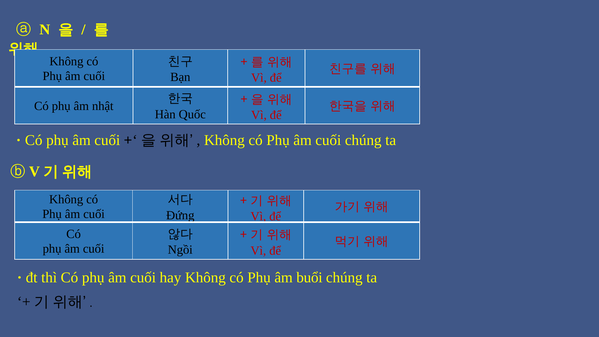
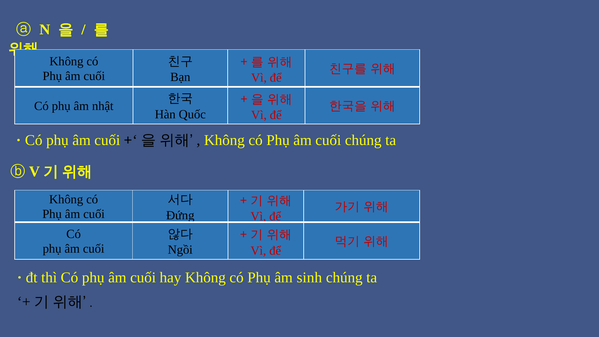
buổi: buổi -> sinh
